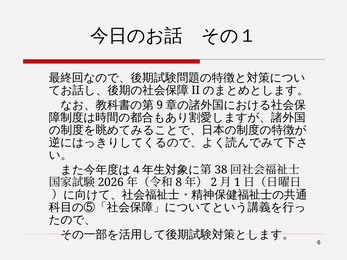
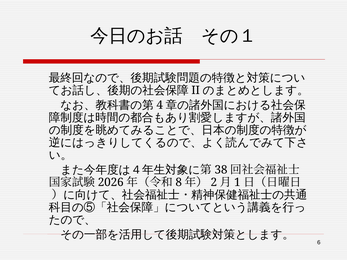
9: 9 -> 4
